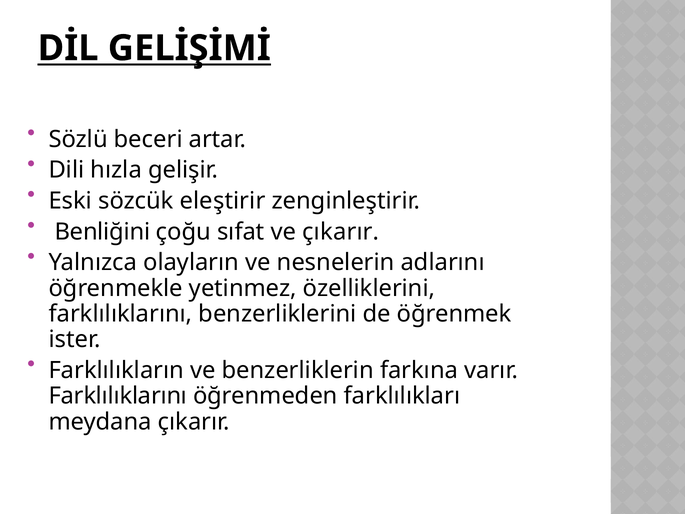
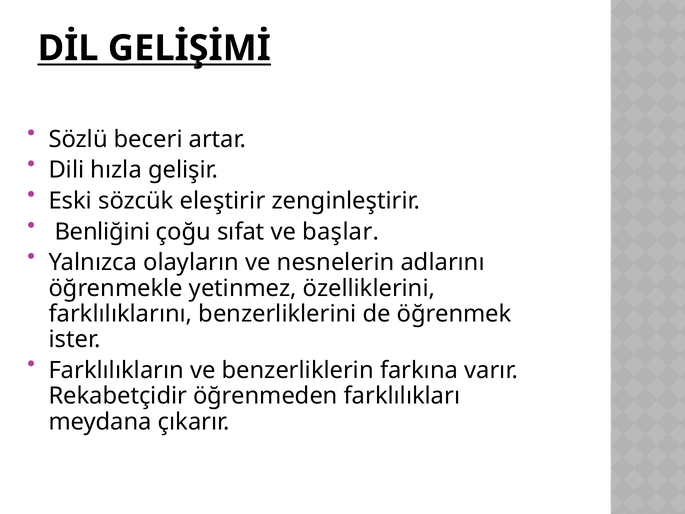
ve çıkarır: çıkarır -> başlar
Farklılıklarını at (118, 396): Farklılıklarını -> Rekabetçidir
